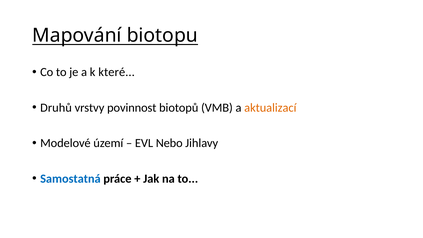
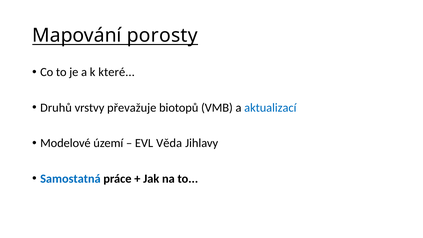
biotopu: biotopu -> porosty
povinnost: povinnost -> převažuje
aktualizací colour: orange -> blue
Nebo: Nebo -> Věda
